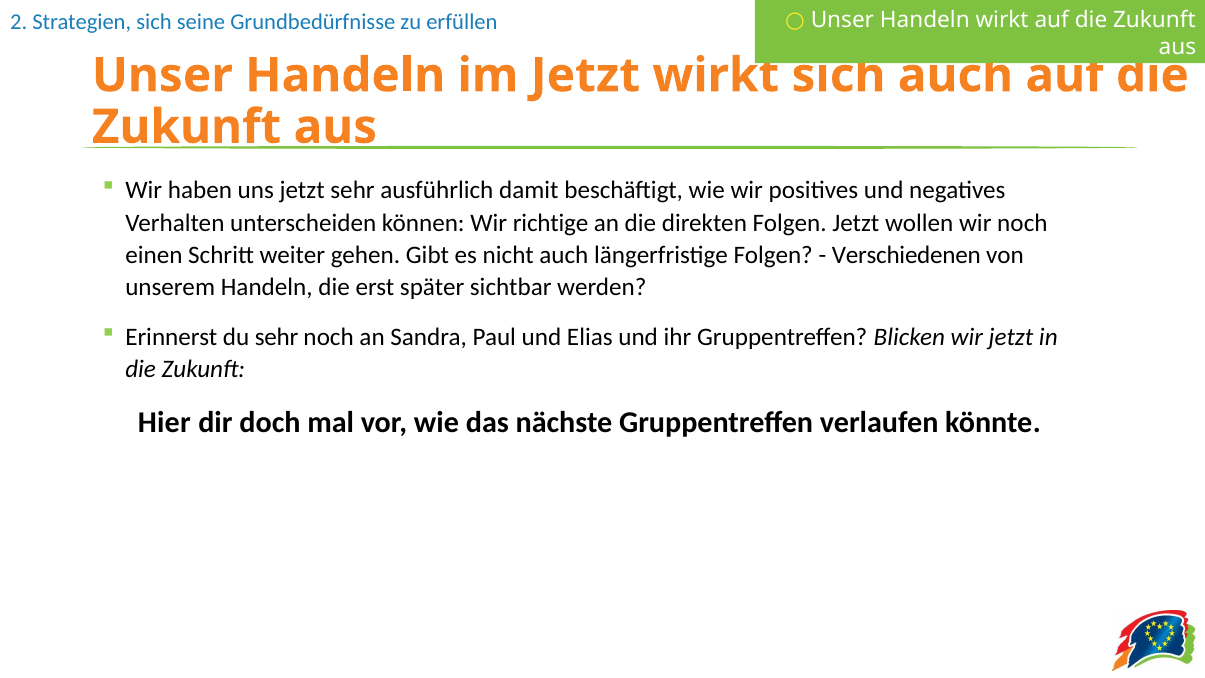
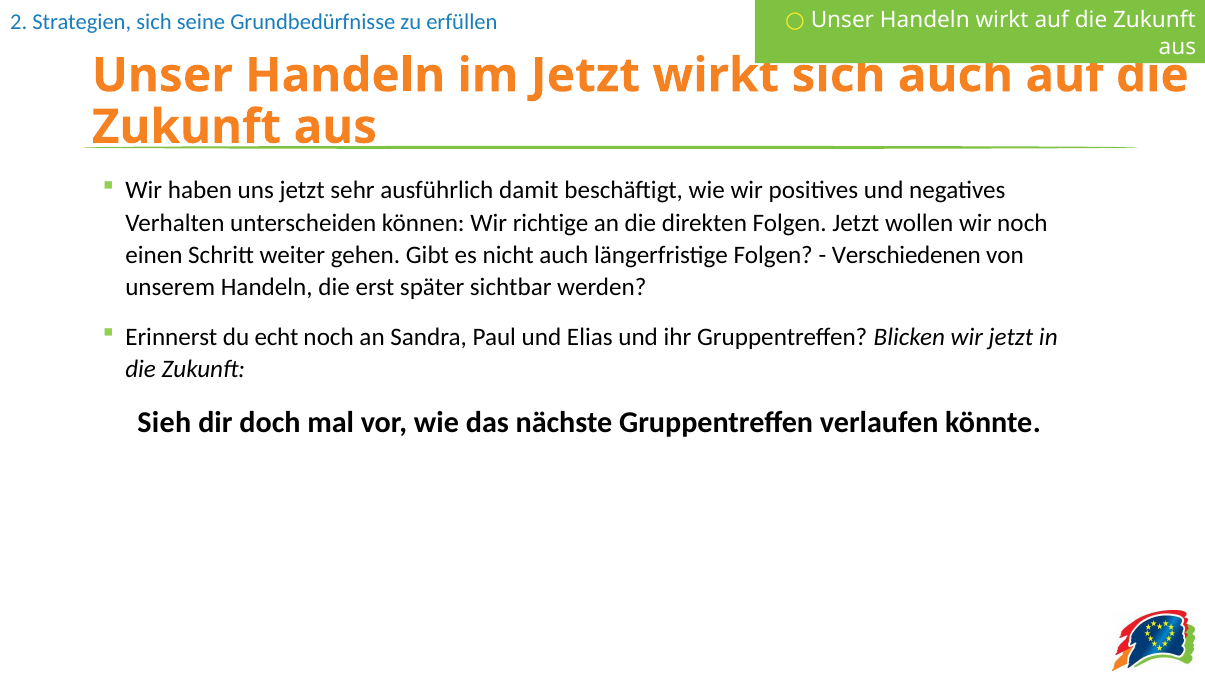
du sehr: sehr -> echt
Hier: Hier -> Sieh
